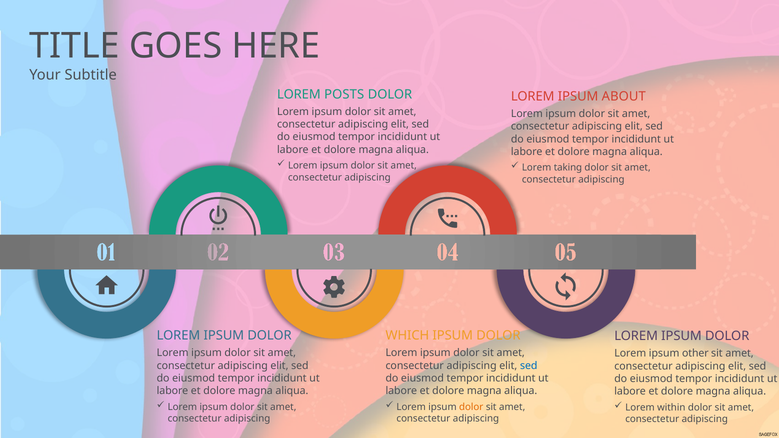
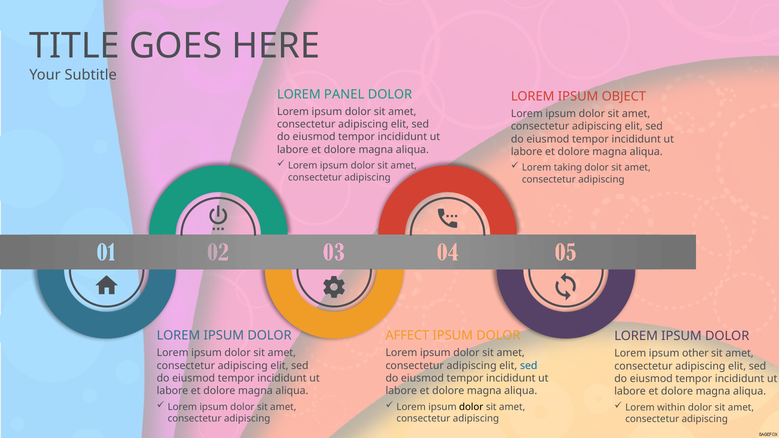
POSTS: POSTS -> PANEL
ABOUT: ABOUT -> OBJECT
WHICH: WHICH -> AFFECT
dolor at (471, 407) colour: orange -> black
